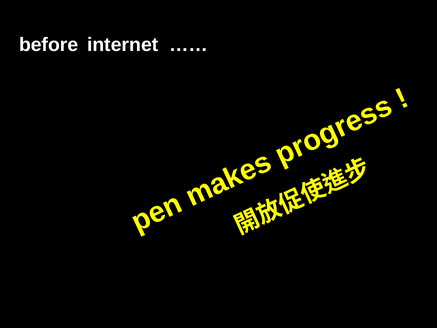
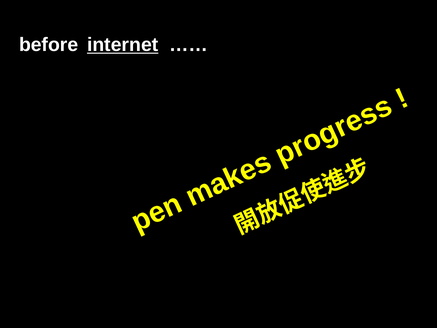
internet underline: none -> present
